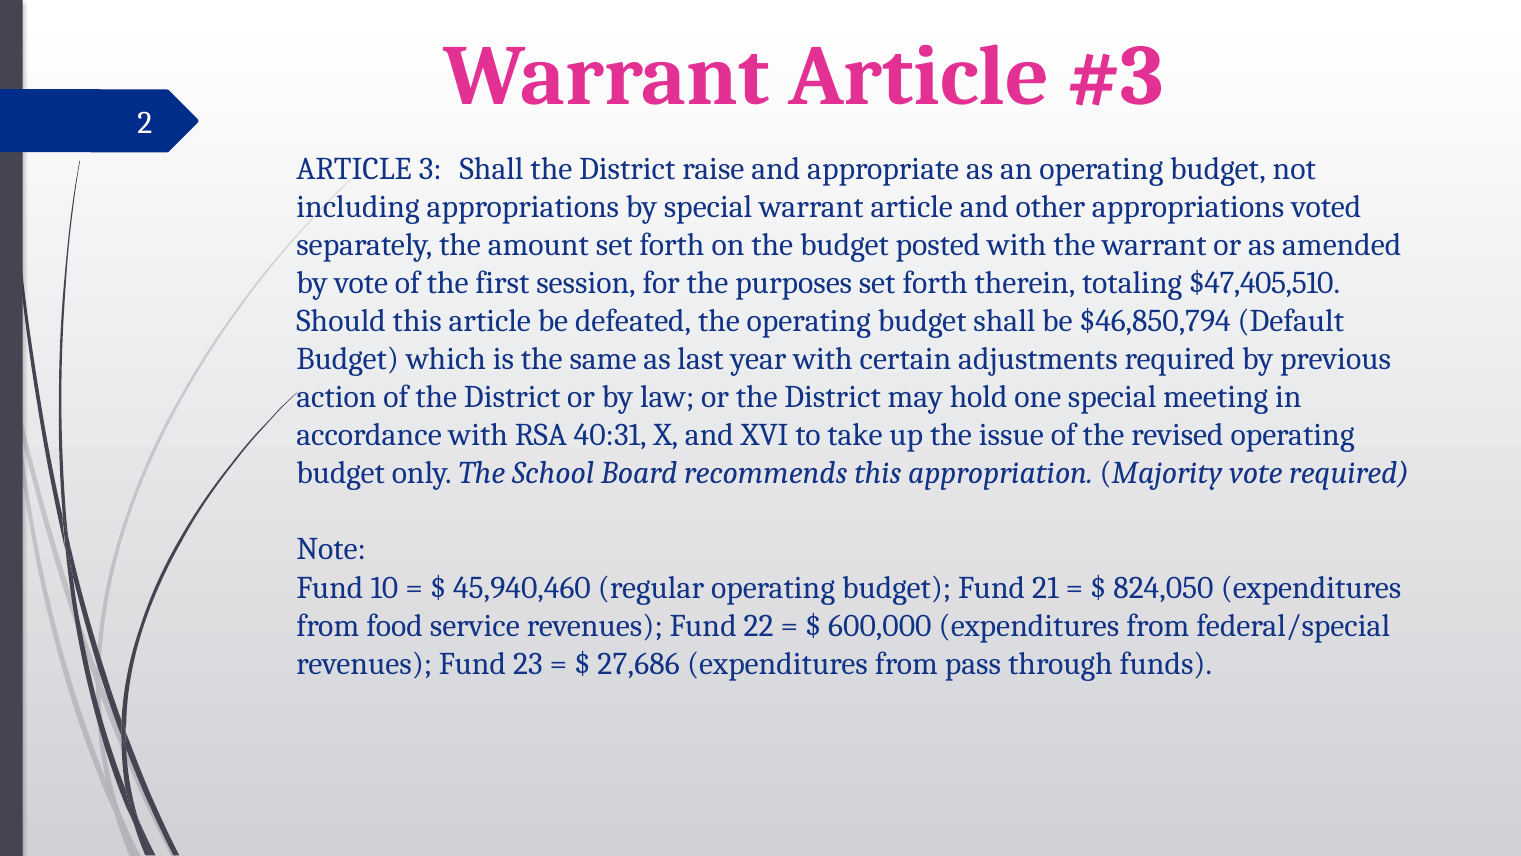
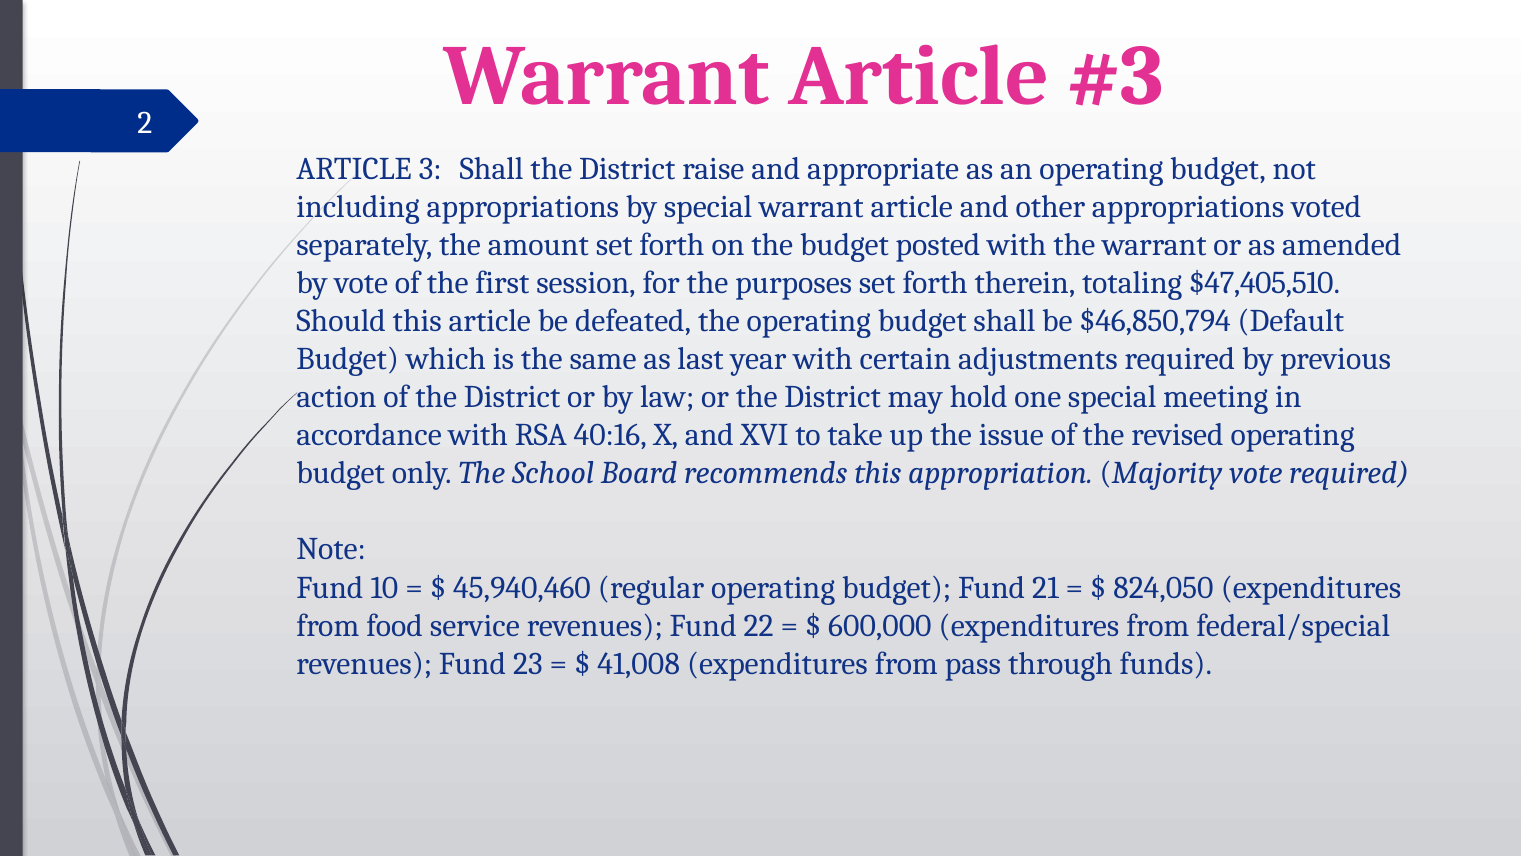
40:31: 40:31 -> 40:16
27,686: 27,686 -> 41,008
